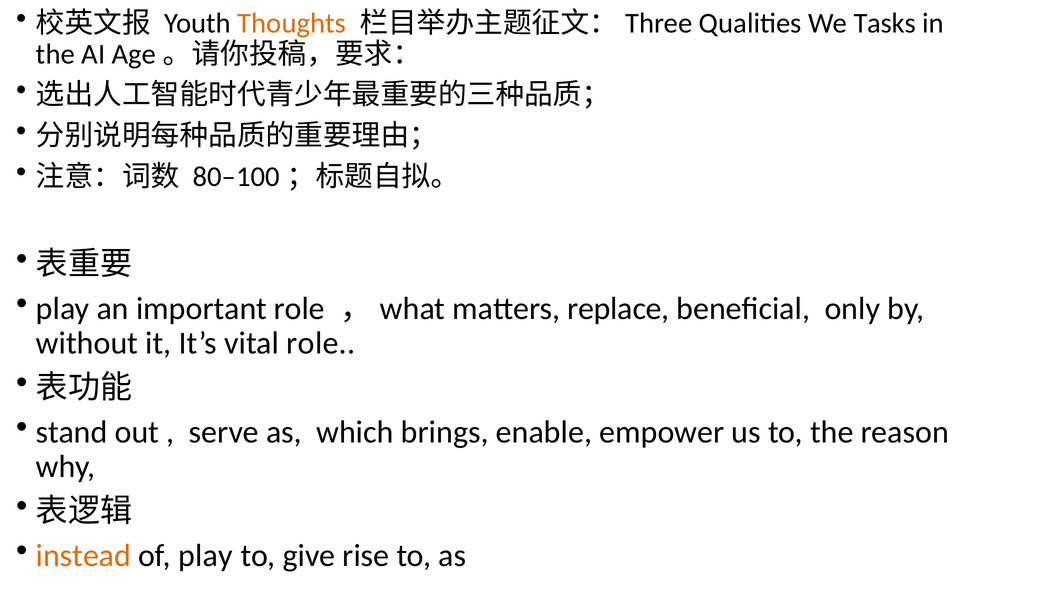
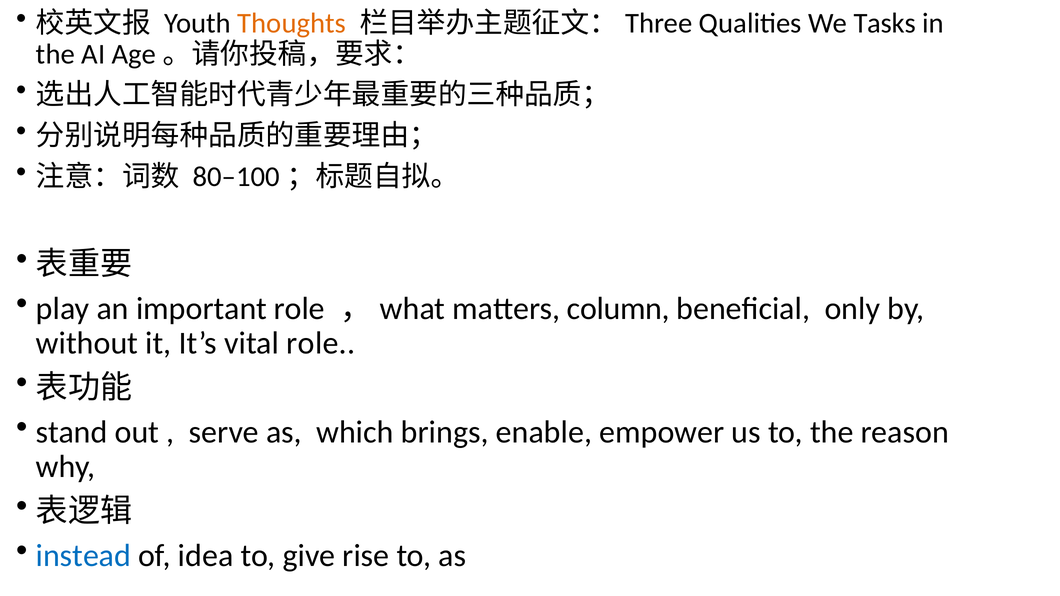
replace: replace -> column
instead colour: orange -> blue
of play: play -> idea
